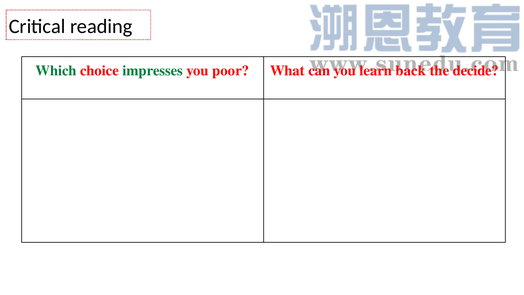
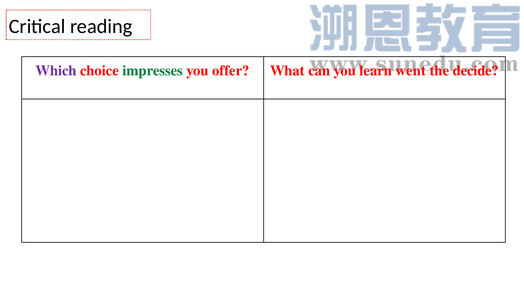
Which colour: green -> purple
poor: poor -> offer
back: back -> went
